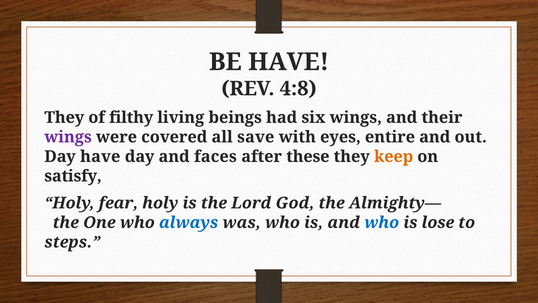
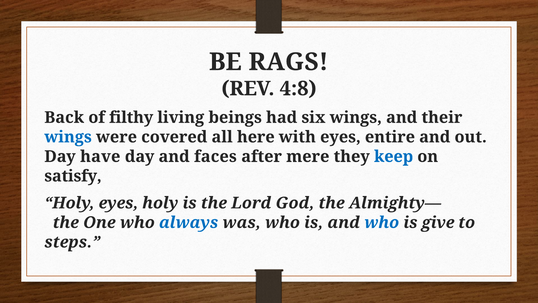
BE HAVE: HAVE -> RAGS
They at (64, 117): They -> Back
wings at (68, 137) colour: purple -> blue
save: save -> here
these: these -> mere
keep colour: orange -> blue
Holy fear: fear -> eyes
lose: lose -> give
